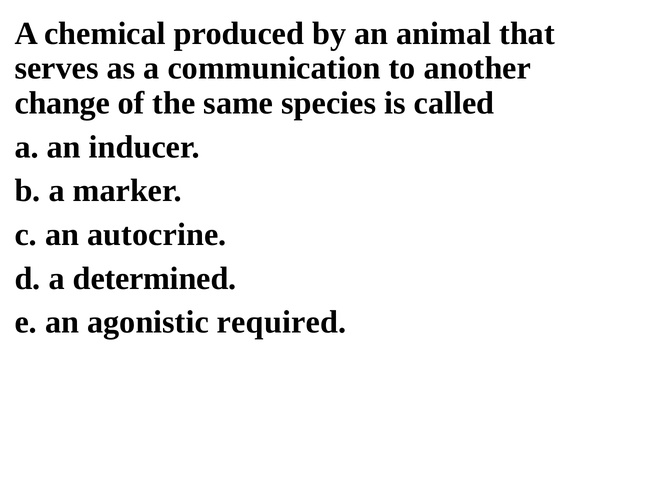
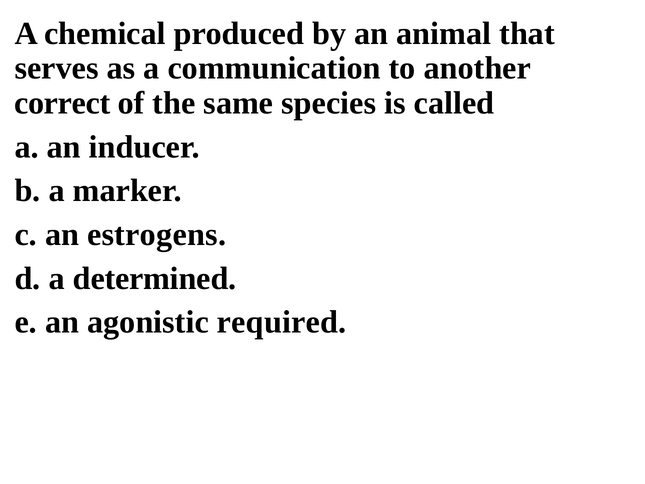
change: change -> correct
autocrine: autocrine -> estrogens
